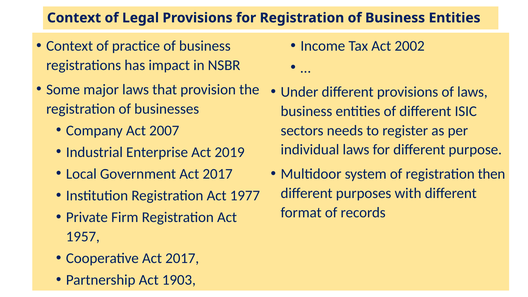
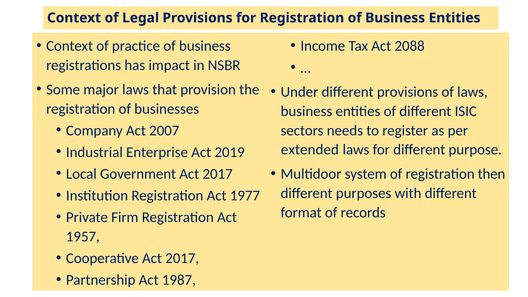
2002: 2002 -> 2088
individual: individual -> extended
1903: 1903 -> 1987
